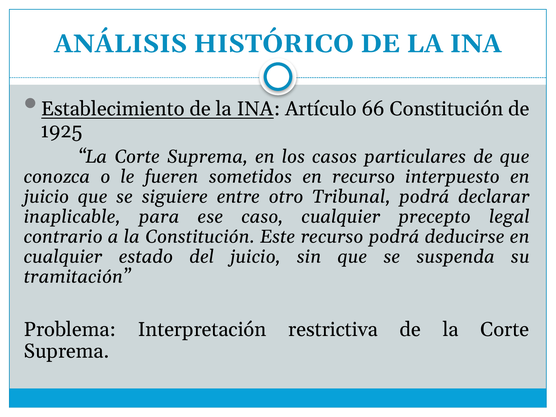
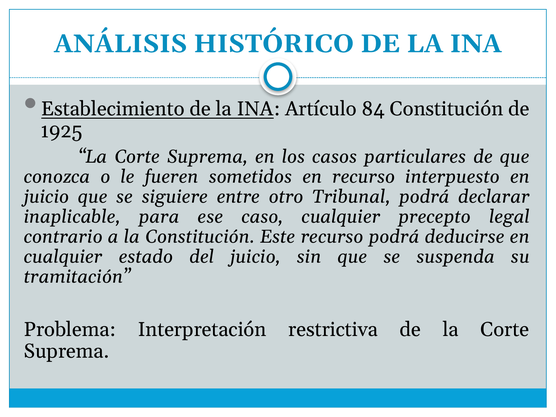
66: 66 -> 84
